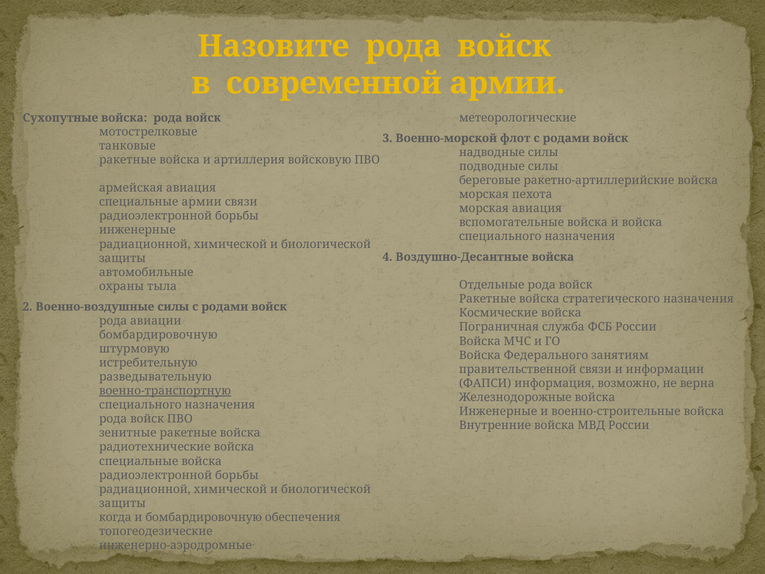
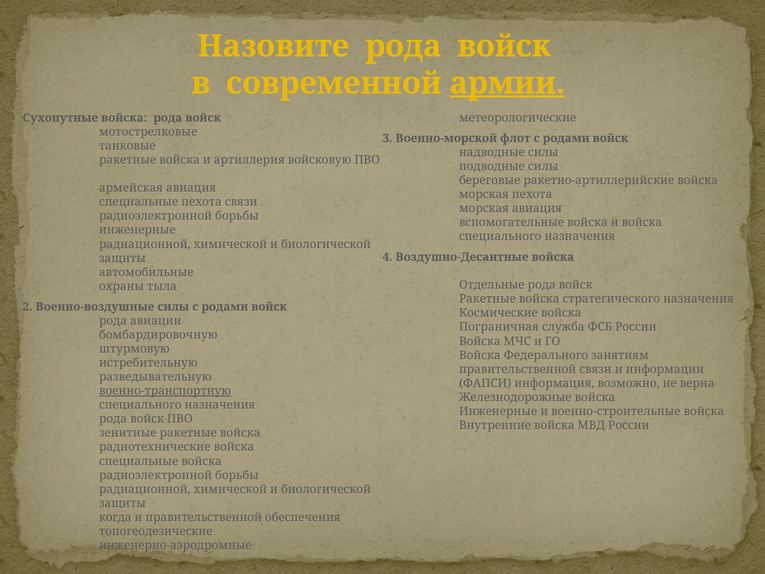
армии at (507, 83) underline: none -> present
специальные армии: армии -> пехота
и бомбардировочную: бомбардировочную -> правительственной
